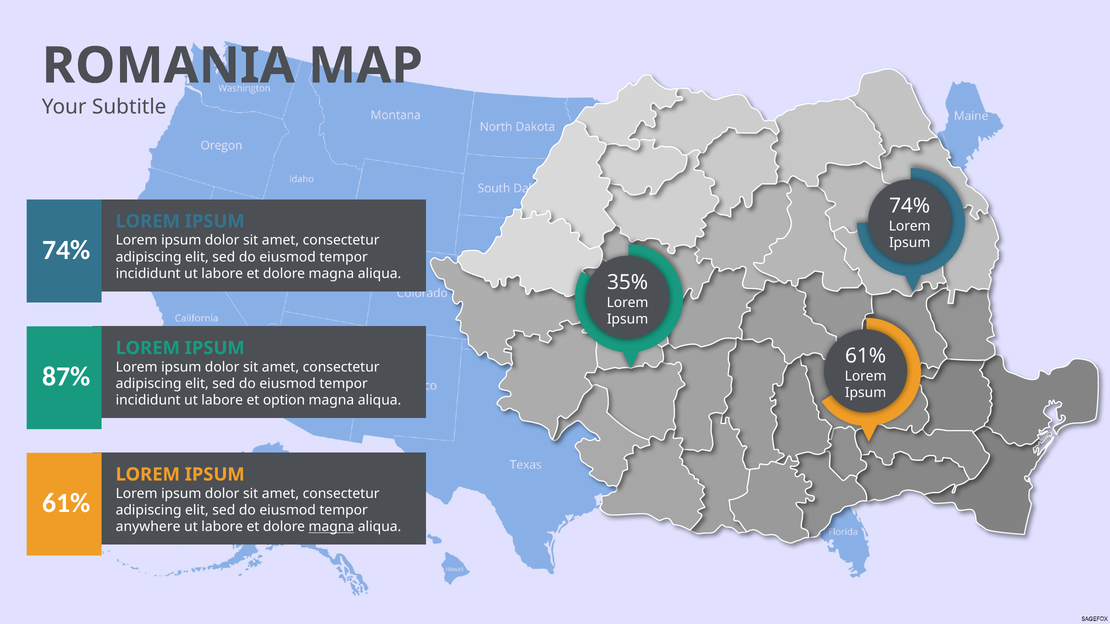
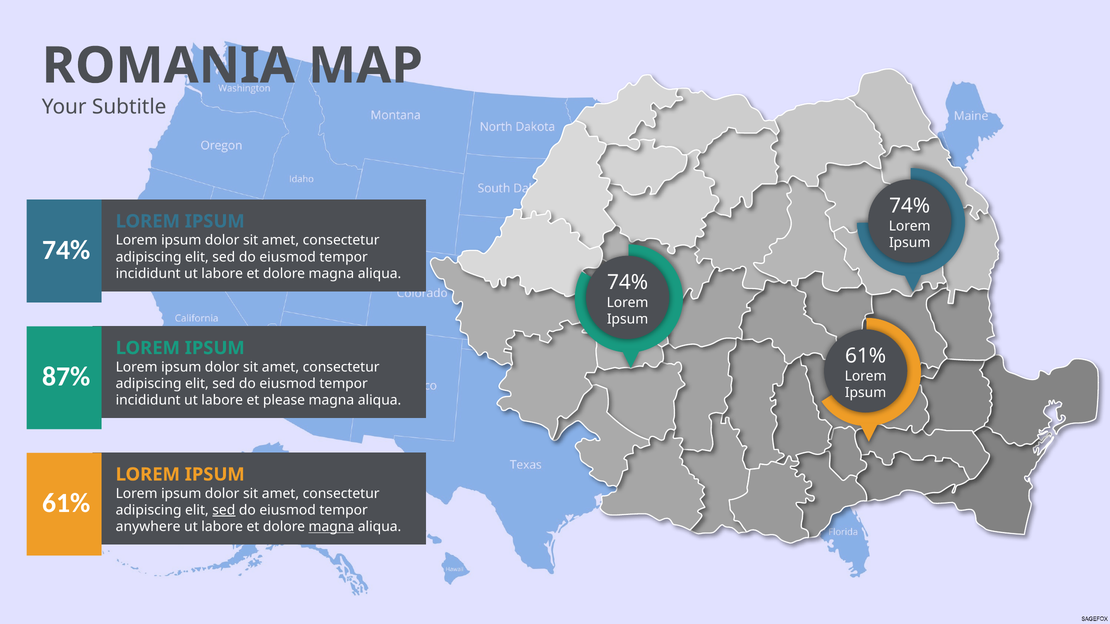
35% at (628, 282): 35% -> 74%
option: option -> please
sed at (224, 510) underline: none -> present
